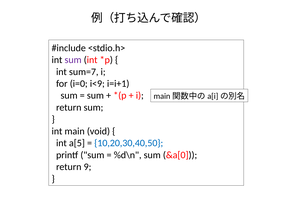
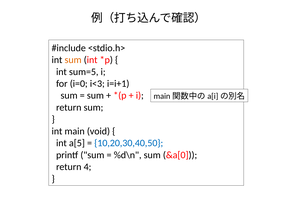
sum at (73, 60) colour: purple -> orange
sum=7: sum=7 -> sum=5
i<9: i<9 -> i<3
9: 9 -> 4
